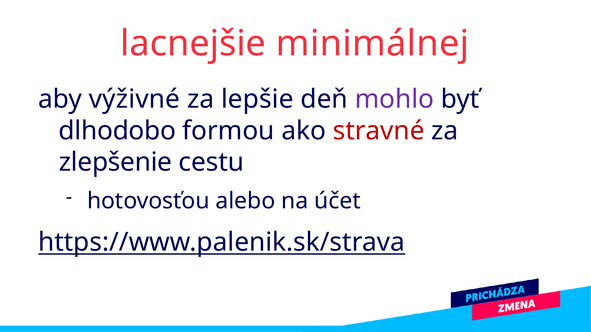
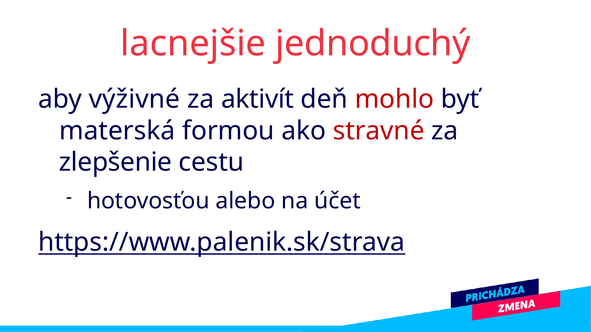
minimálnej: minimálnej -> jednoduchý
lepšie: lepšie -> aktivít
mohlo colour: purple -> red
dlhodobo: dlhodobo -> materská
